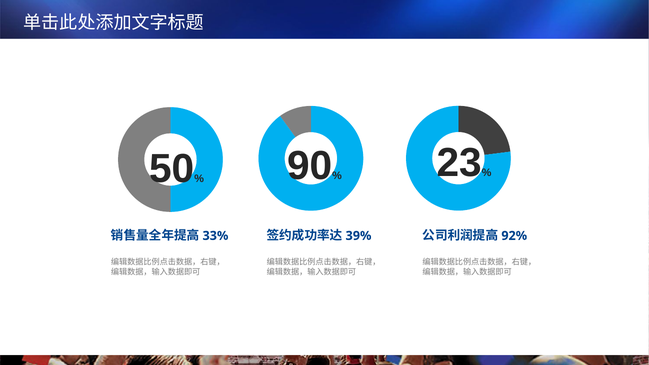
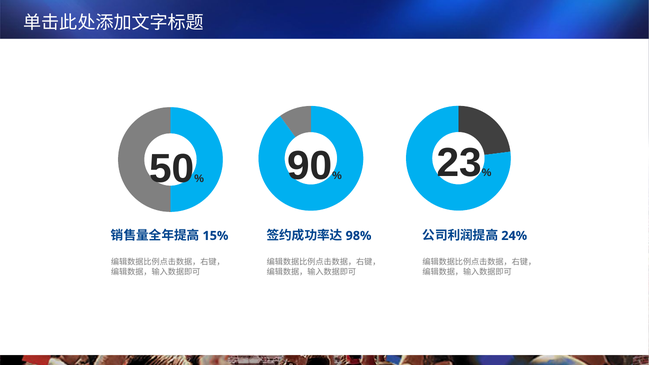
33%: 33% -> 15%
39%: 39% -> 98%
92%: 92% -> 24%
